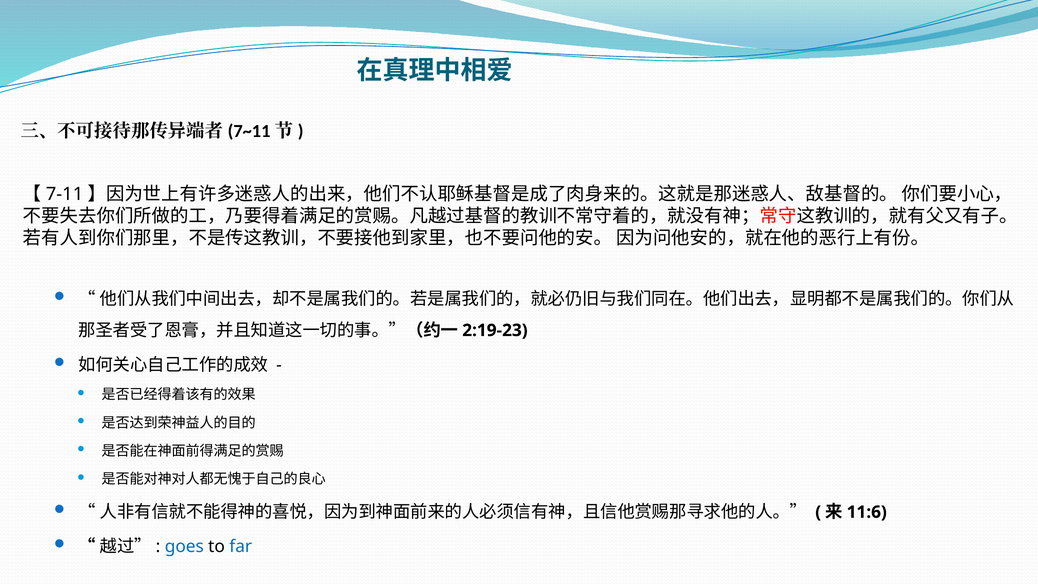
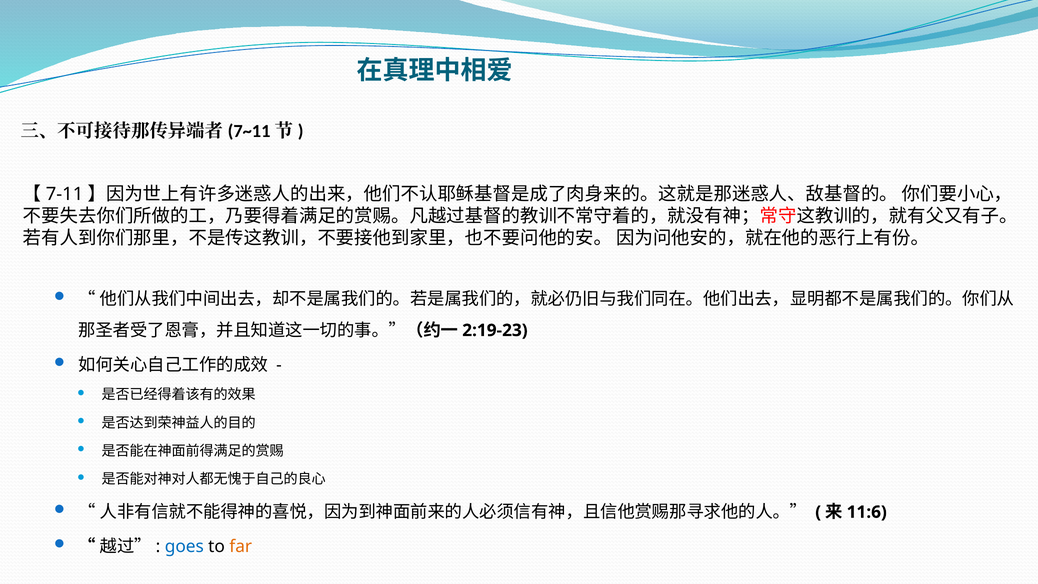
far colour: blue -> orange
